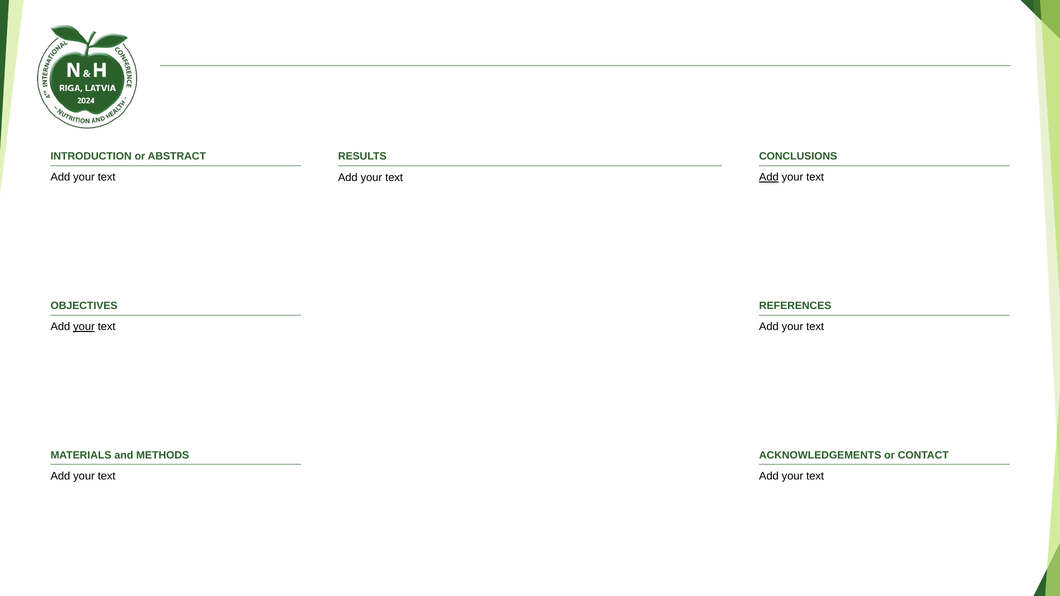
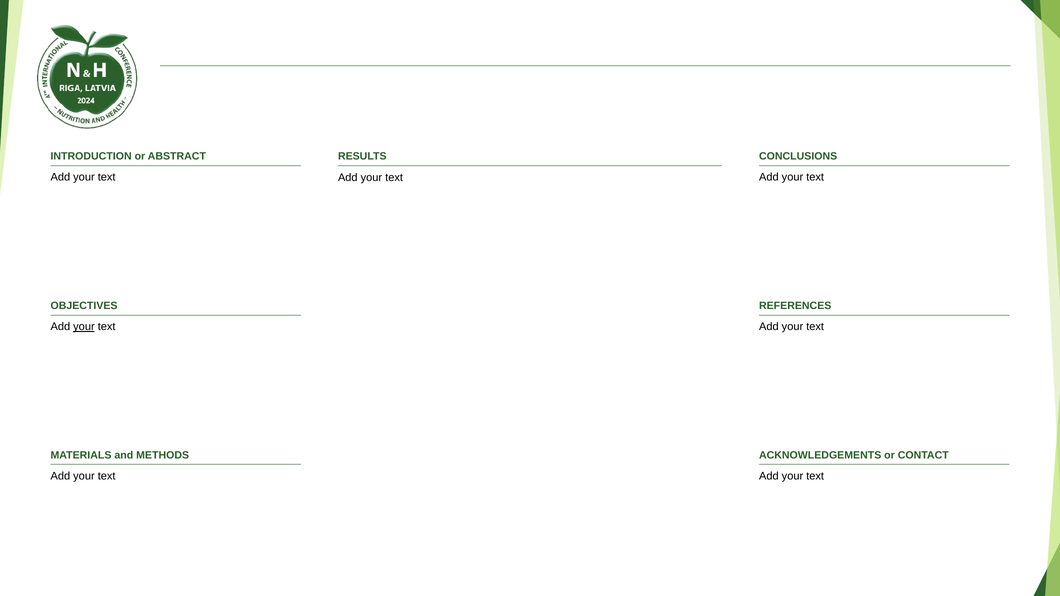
Add at (769, 177) underline: present -> none
